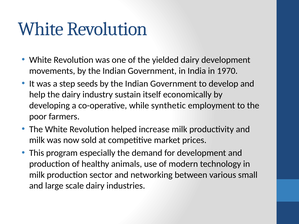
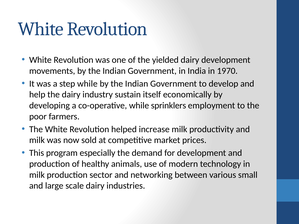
step seeds: seeds -> while
synthetic: synthetic -> sprinklers
